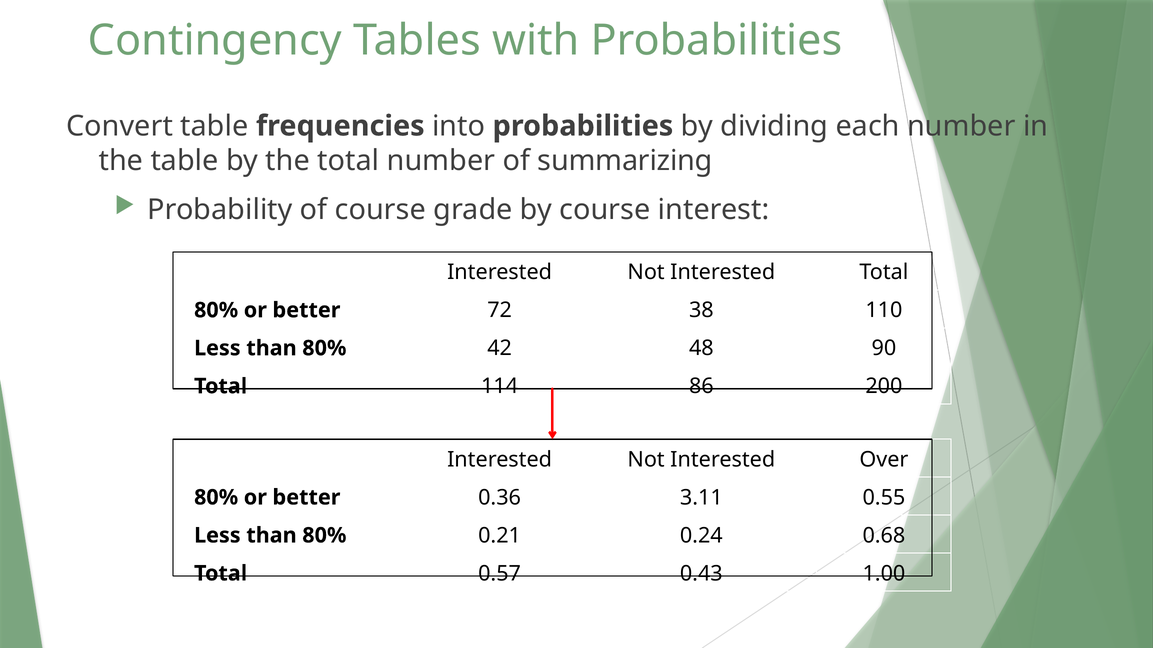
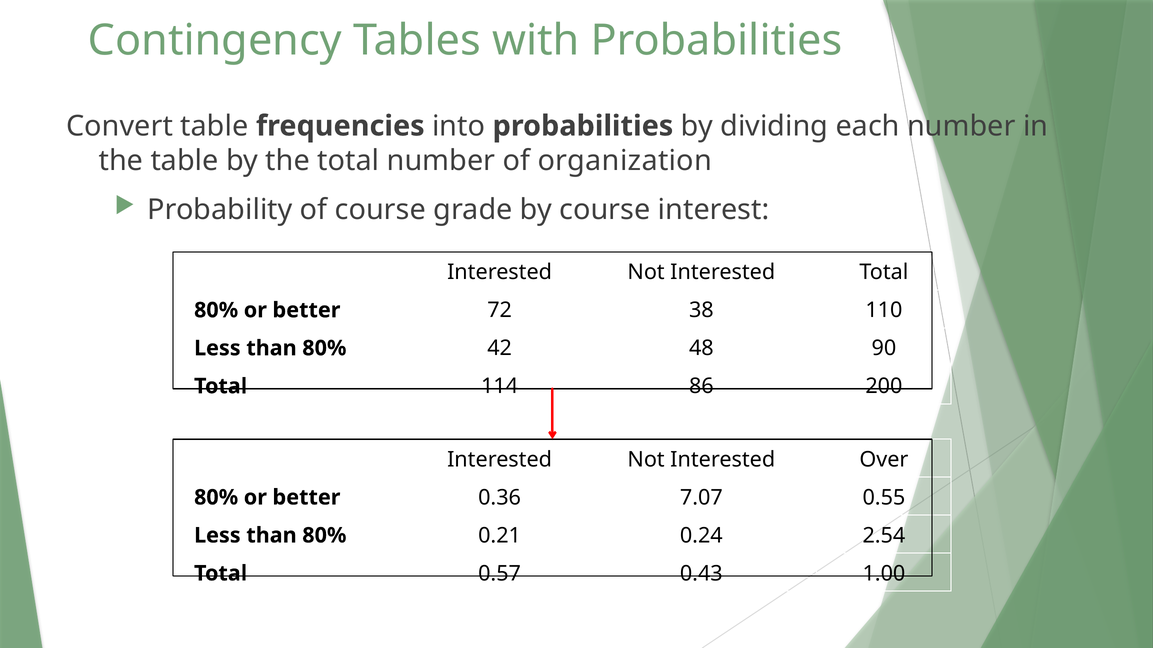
summarizing: summarizing -> organization
3.11: 3.11 -> 7.07
0.68: 0.68 -> 2.54
